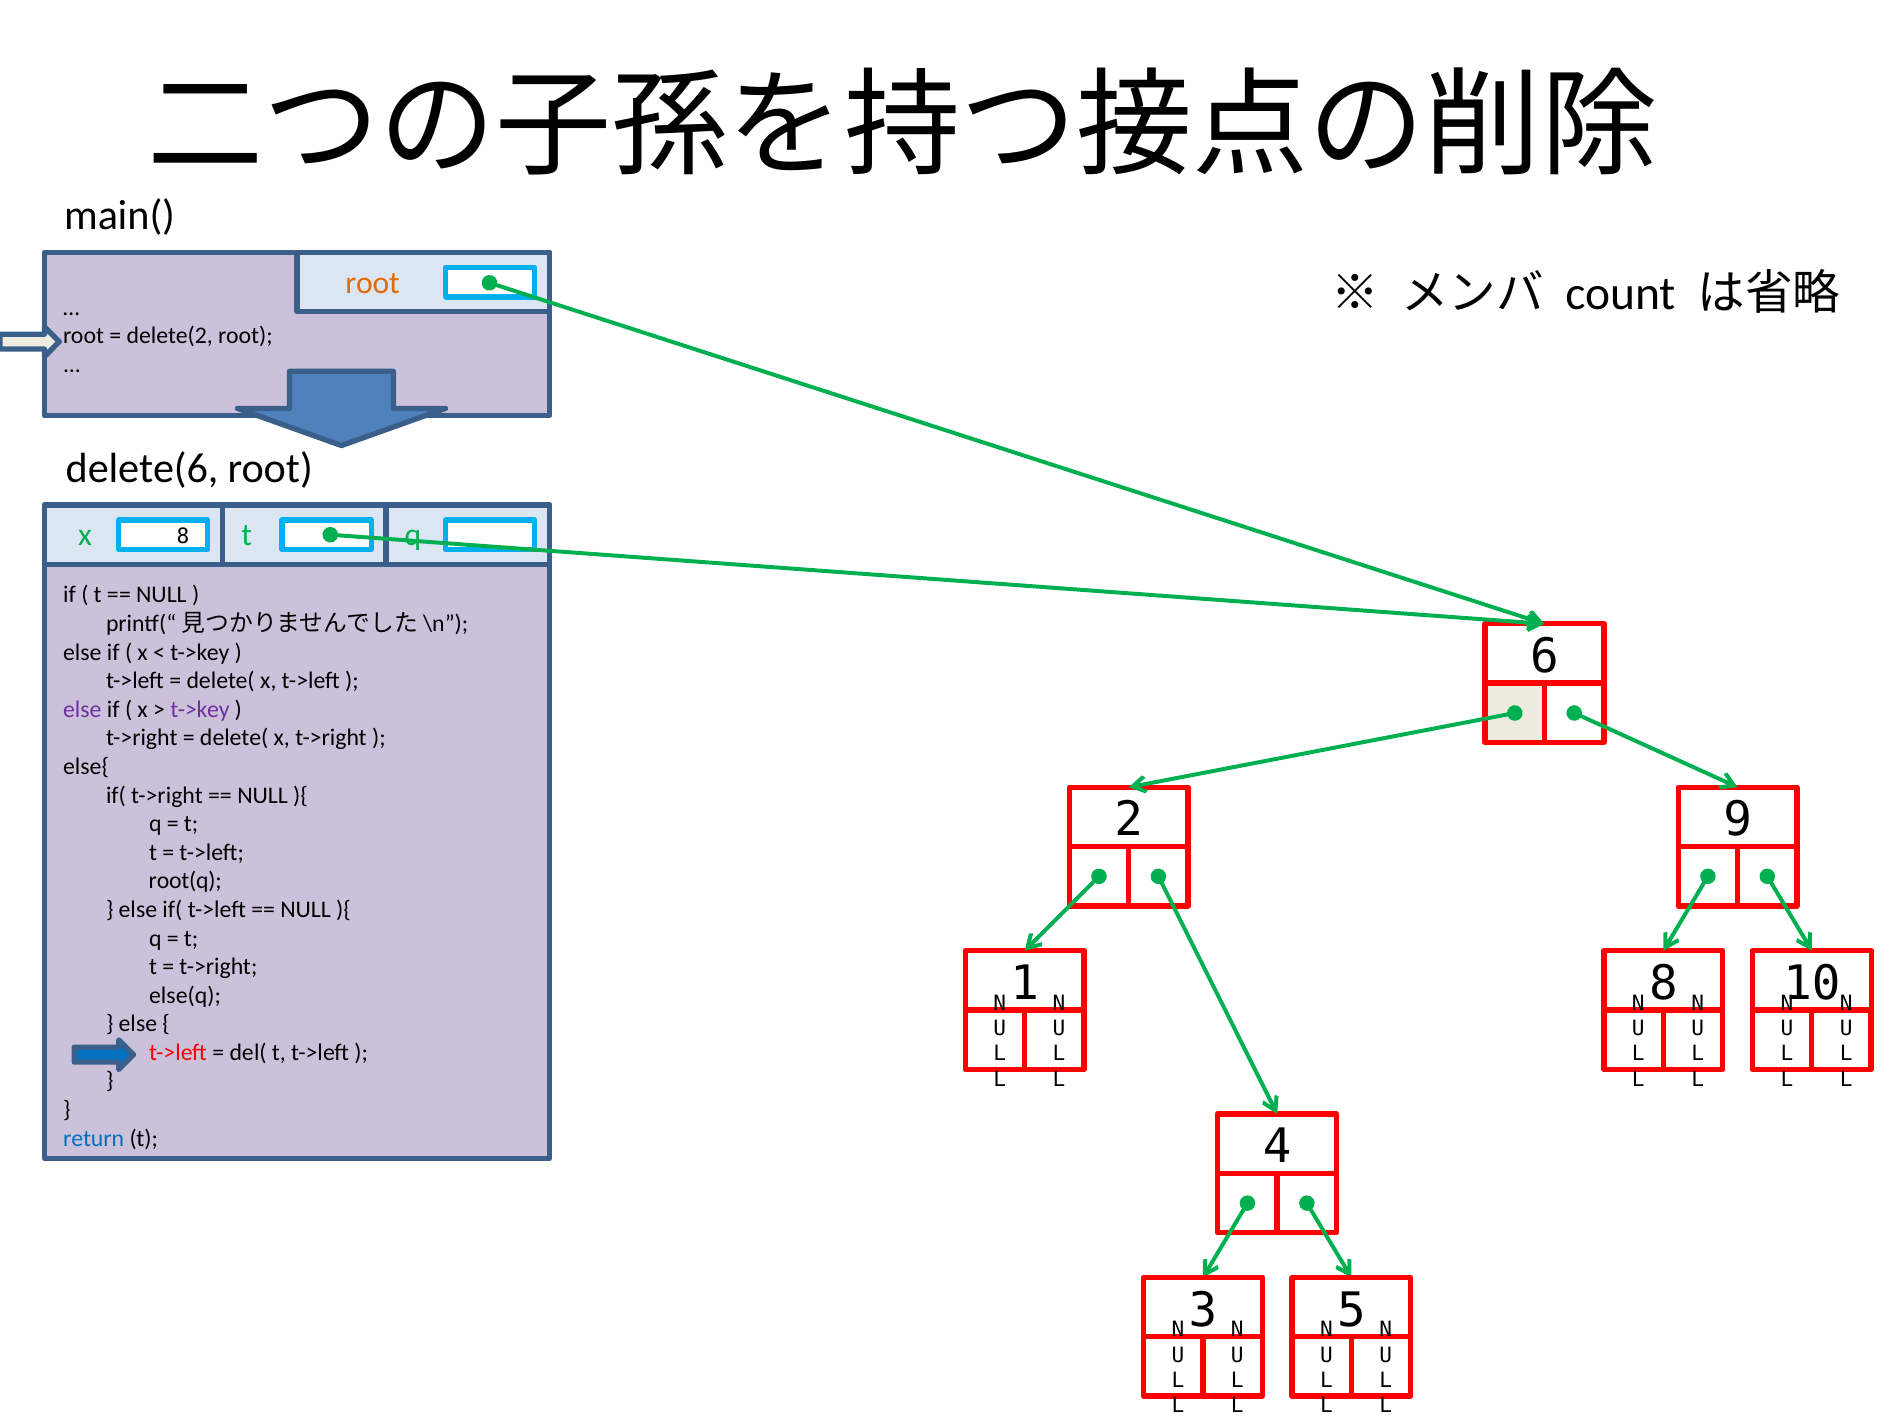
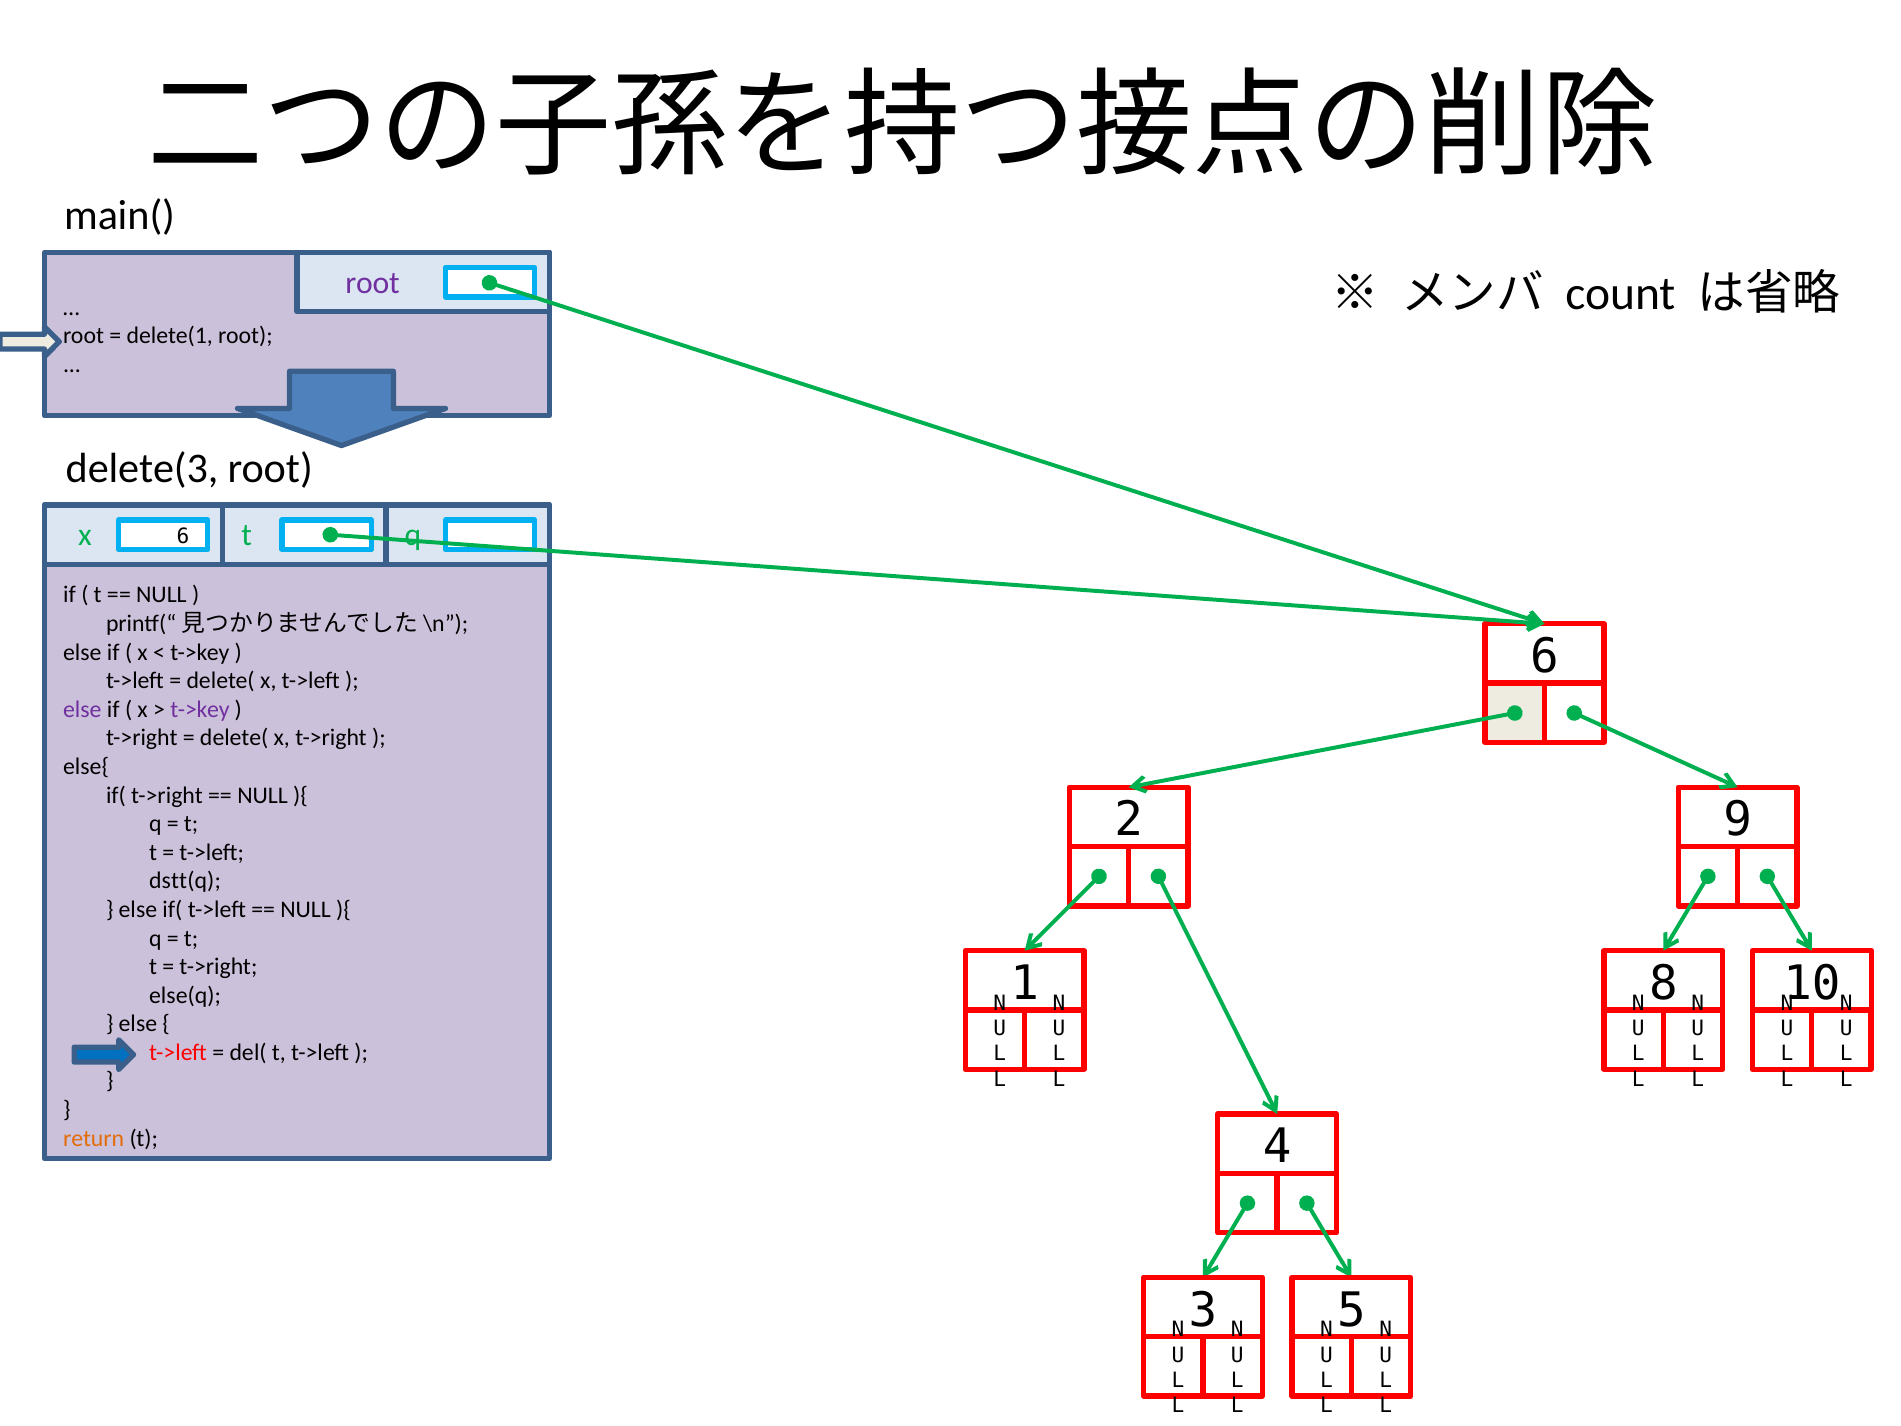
root at (373, 283) colour: orange -> purple
delete(2: delete(2 -> delete(1
delete(6: delete(6 -> delete(3
x 8: 8 -> 6
root(q: root(q -> dstt(q
return colour: blue -> orange
